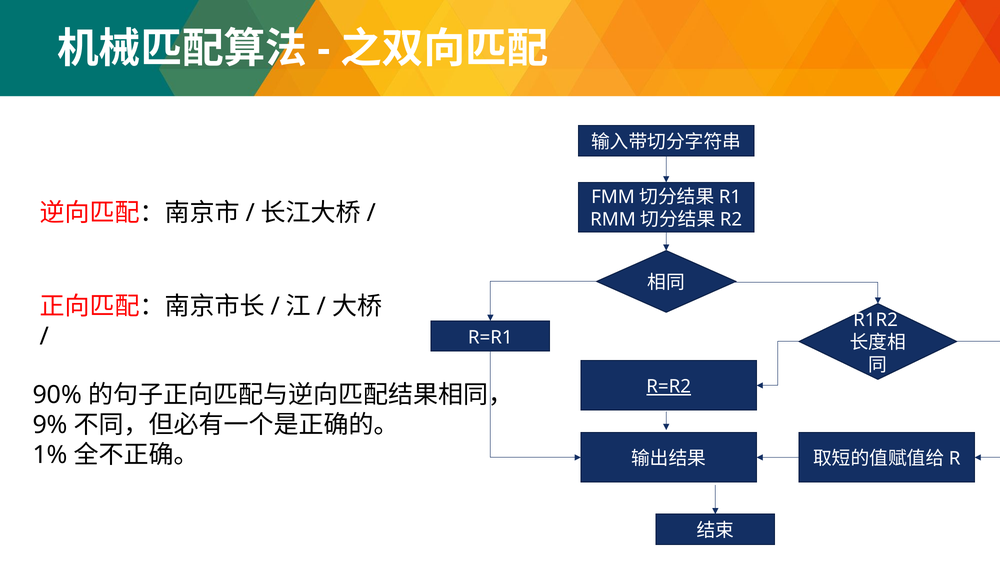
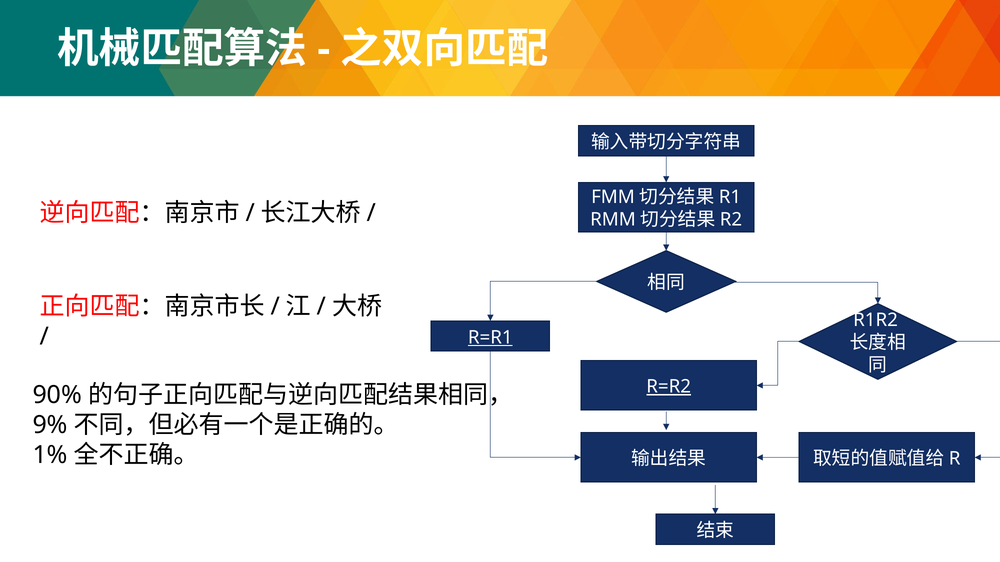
R=R1 underline: none -> present
